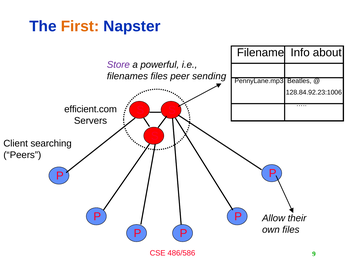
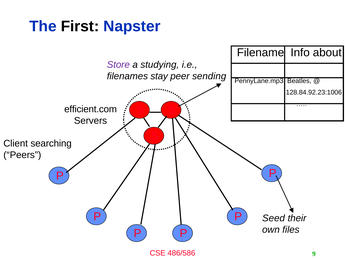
First colour: orange -> black
powerful: powerful -> studying
filenames files: files -> stay
Allow: Allow -> Seed
